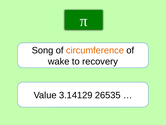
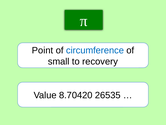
Song: Song -> Point
circumference colour: orange -> blue
wake: wake -> small
3.14129: 3.14129 -> 8.70420
